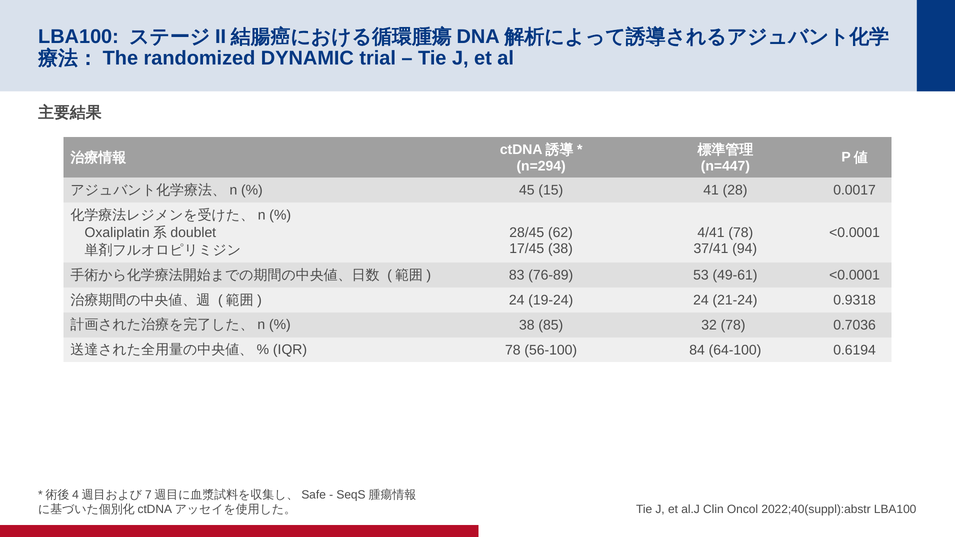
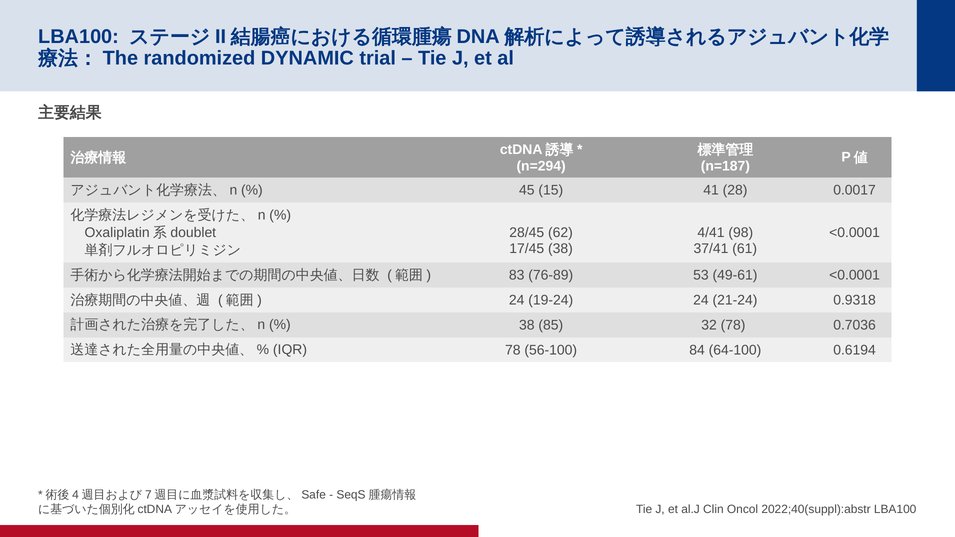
n=447: n=447 -> n=187
4/41 78: 78 -> 98
94: 94 -> 61
